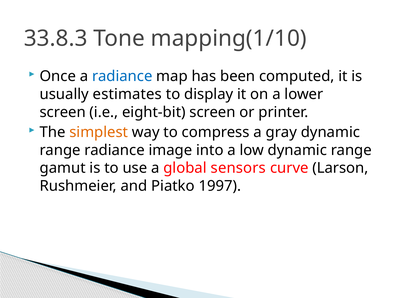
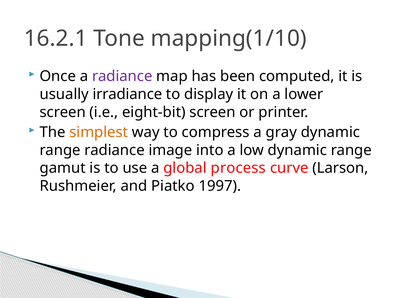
33.8.3: 33.8.3 -> 16.2.1
radiance at (122, 76) colour: blue -> purple
estimates: estimates -> irradiance
sensors: sensors -> process
